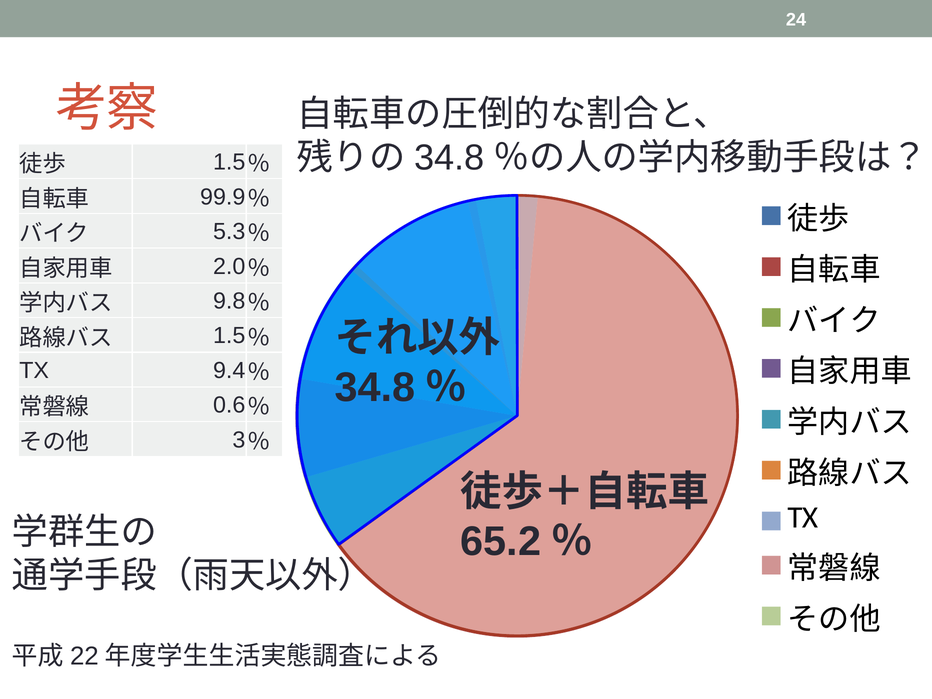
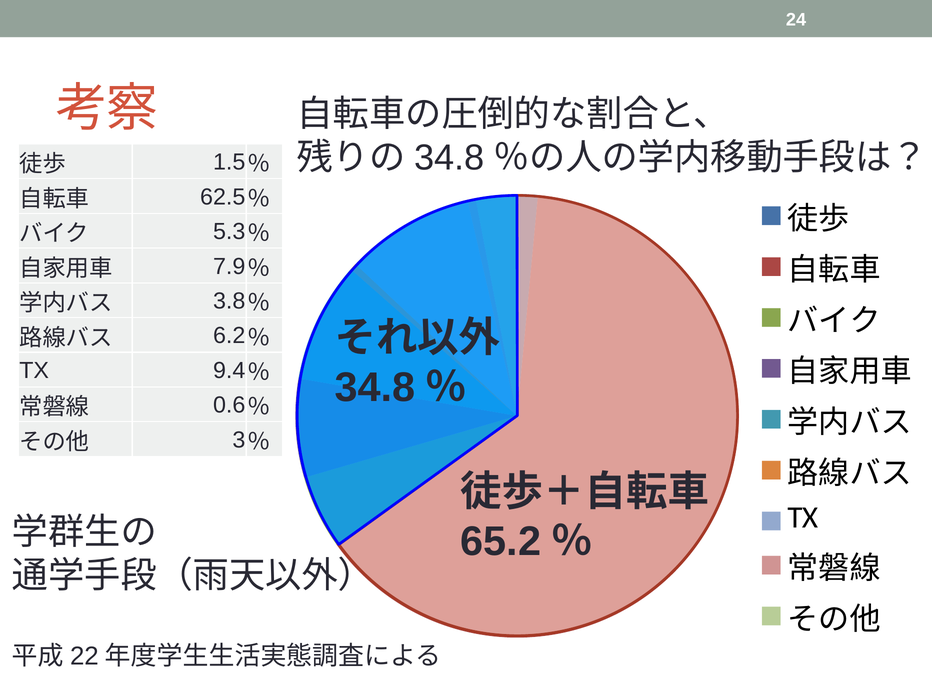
99.9: 99.9 -> 62.5
2.0: 2.0 -> 7.9
9.8: 9.8 -> 3.8
1.5 at (229, 336): 1.5 -> 6.2
